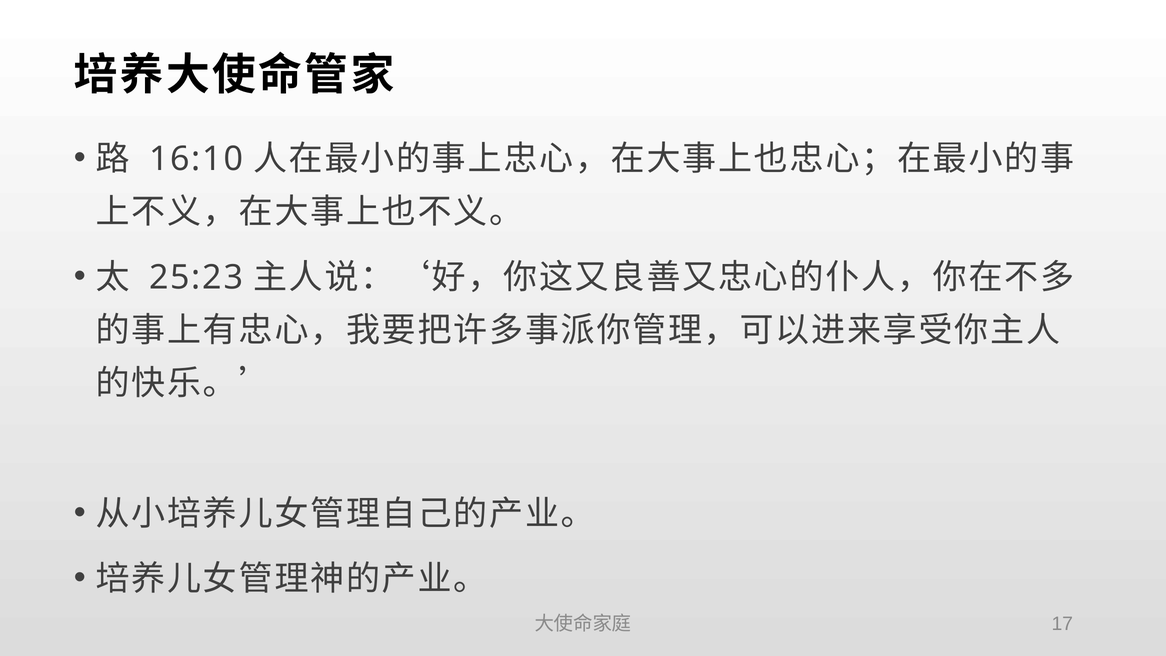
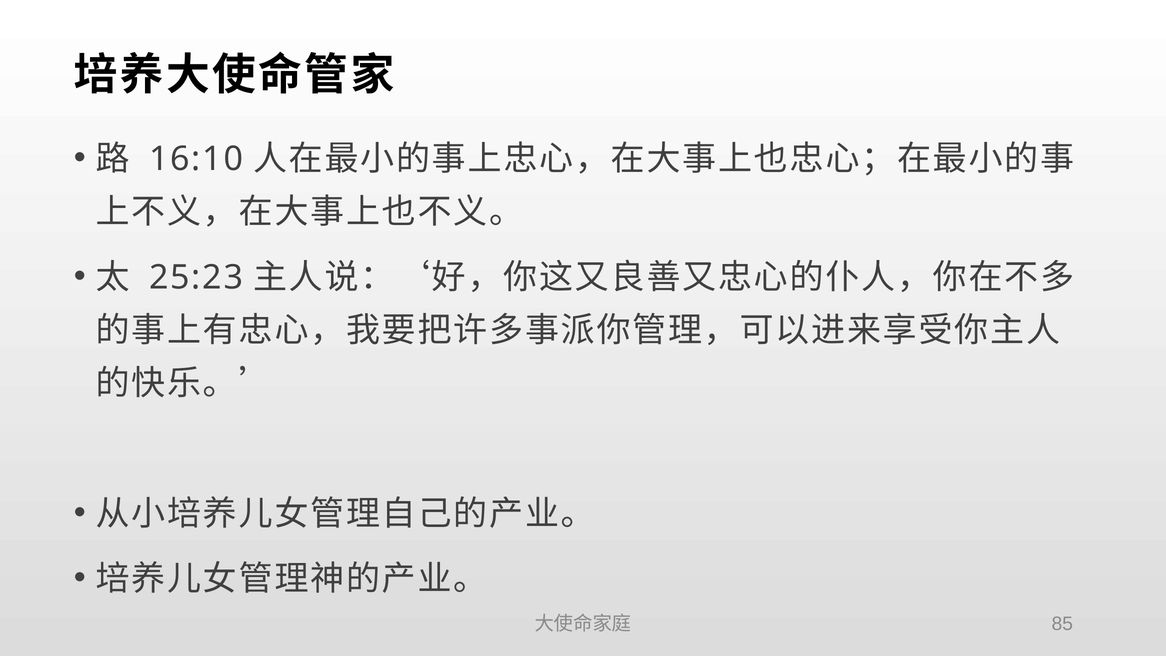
17: 17 -> 85
